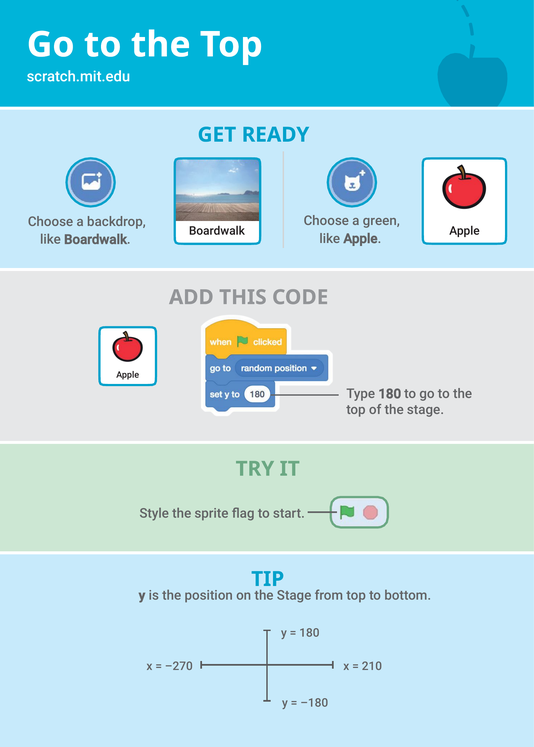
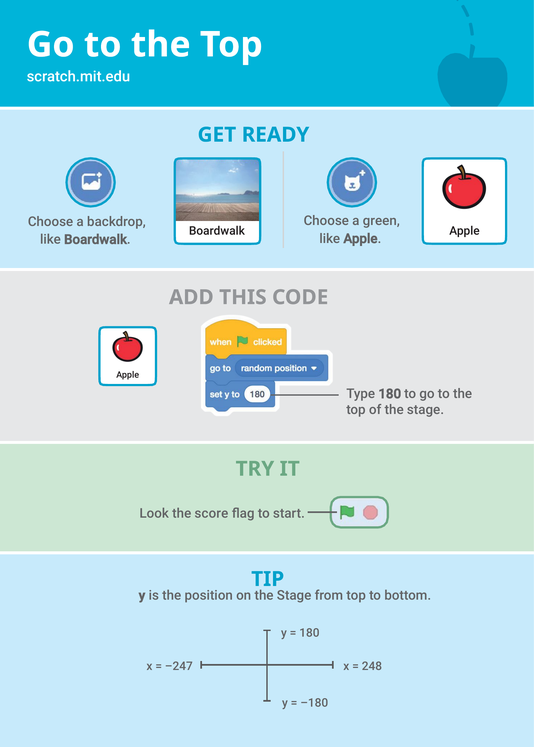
Style: Style -> Look
sprite: sprite -> score
–270: –270 -> –247
210: 210 -> 248
